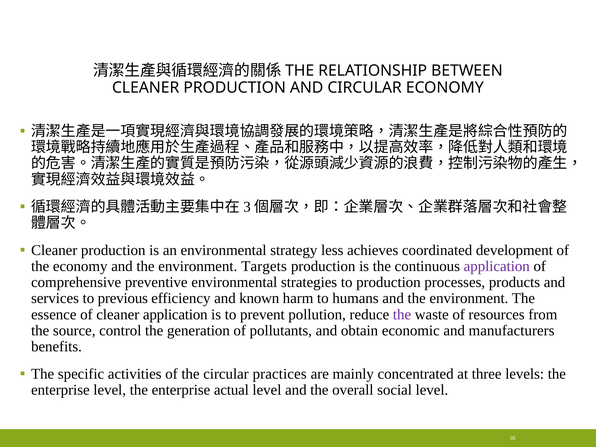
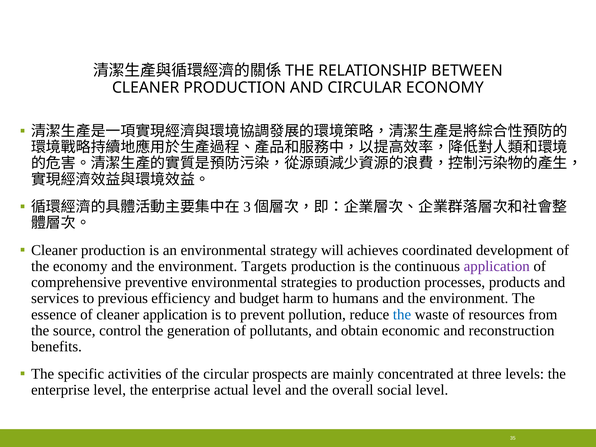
less: less -> will
known: known -> budget
the at (402, 315) colour: purple -> blue
manufacturers: manufacturers -> reconstruction
practices: practices -> prospects
